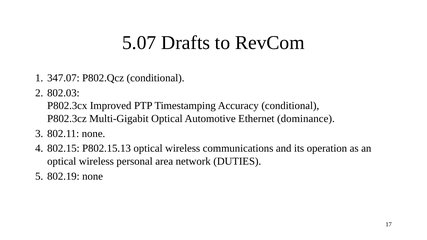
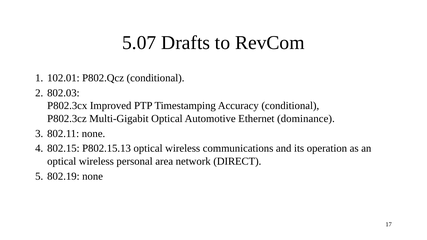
347.07: 347.07 -> 102.01
DUTIES: DUTIES -> DIRECT
